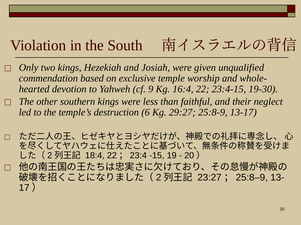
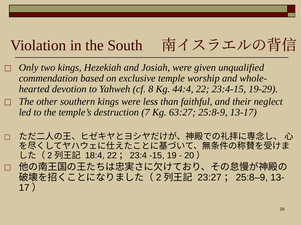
9: 9 -> 8
16:4: 16:4 -> 44:4
19-30: 19-30 -> 19-29
6: 6 -> 7
29:27: 29:27 -> 63:27
